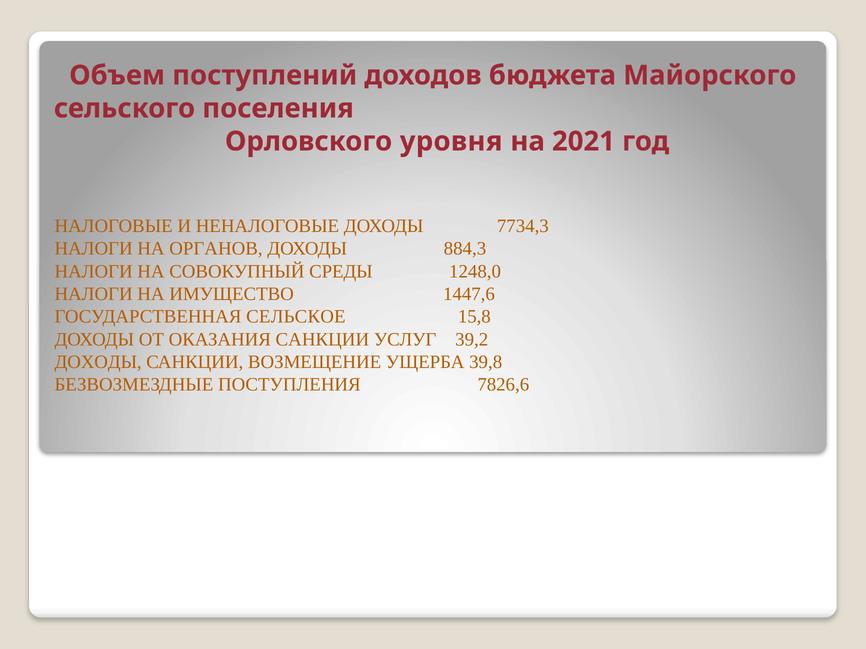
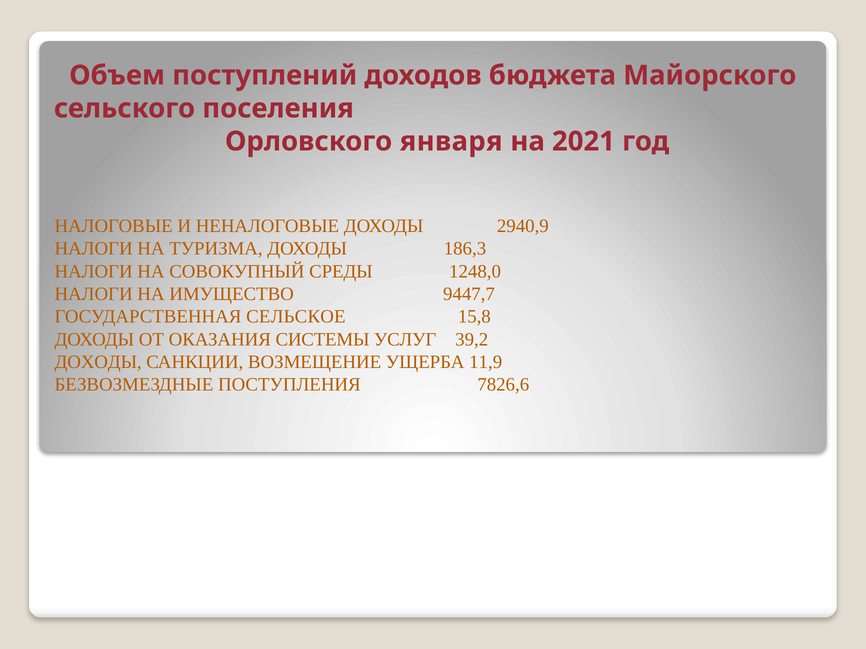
уровня: уровня -> января
7734,3: 7734,3 -> 2940,9
ОРГАНОВ: ОРГАНОВ -> ТУРИЗМА
884,3: 884,3 -> 186,3
1447,6: 1447,6 -> 9447,7
ОКАЗАНИЯ САНКЦИИ: САНКЦИИ -> СИСТЕМЫ
39,8: 39,8 -> 11,9
